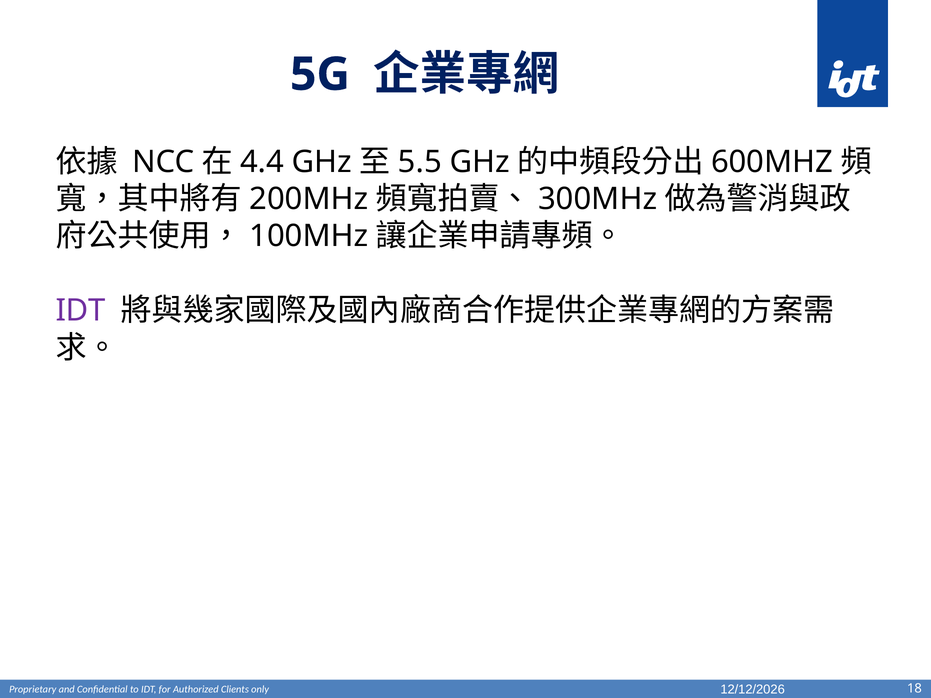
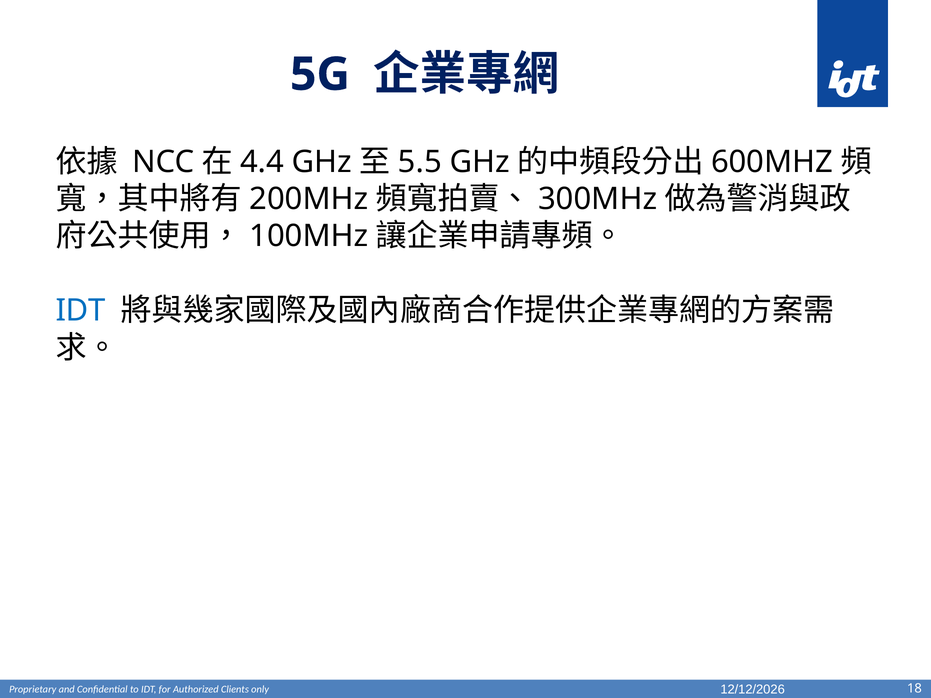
IDT at (81, 311) colour: purple -> blue
